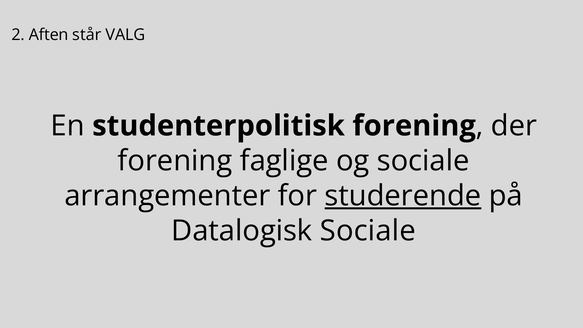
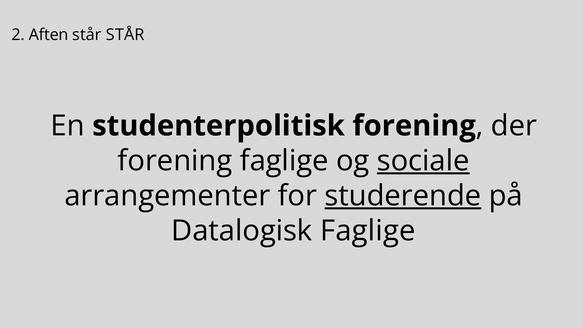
står VALG: VALG -> STÅR
sociale at (423, 161) underline: none -> present
Datalogisk Sociale: Sociale -> Faglige
